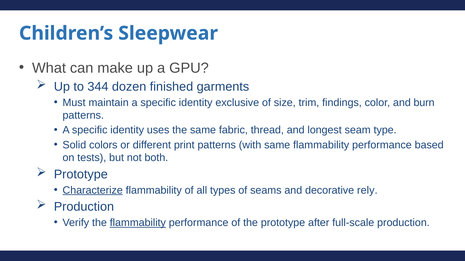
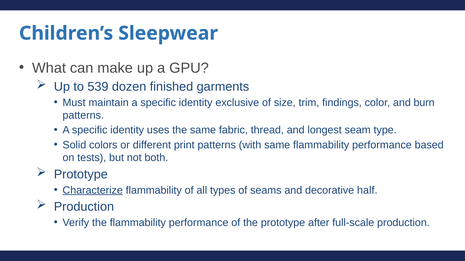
344: 344 -> 539
rely: rely -> half
flammability at (138, 223) underline: present -> none
